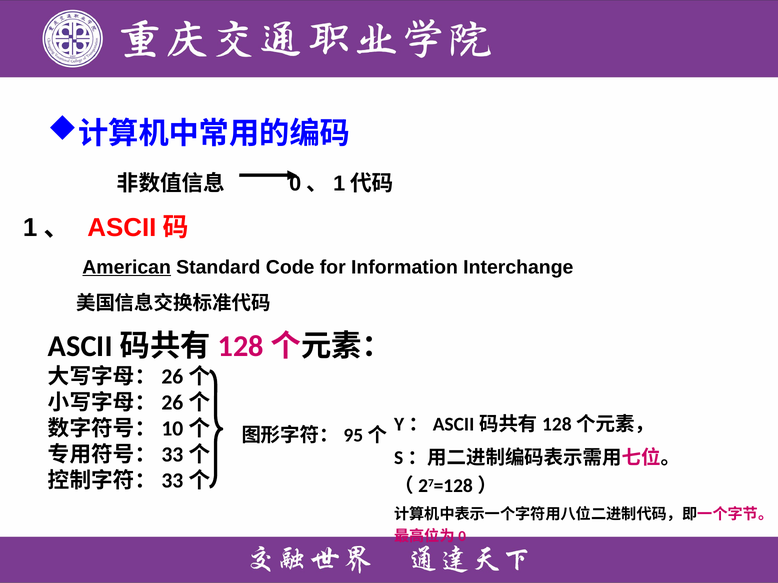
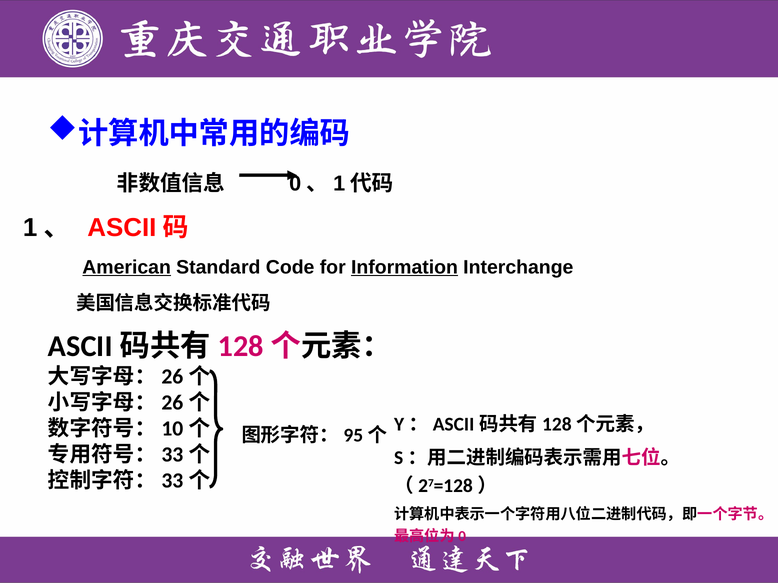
Information underline: none -> present
